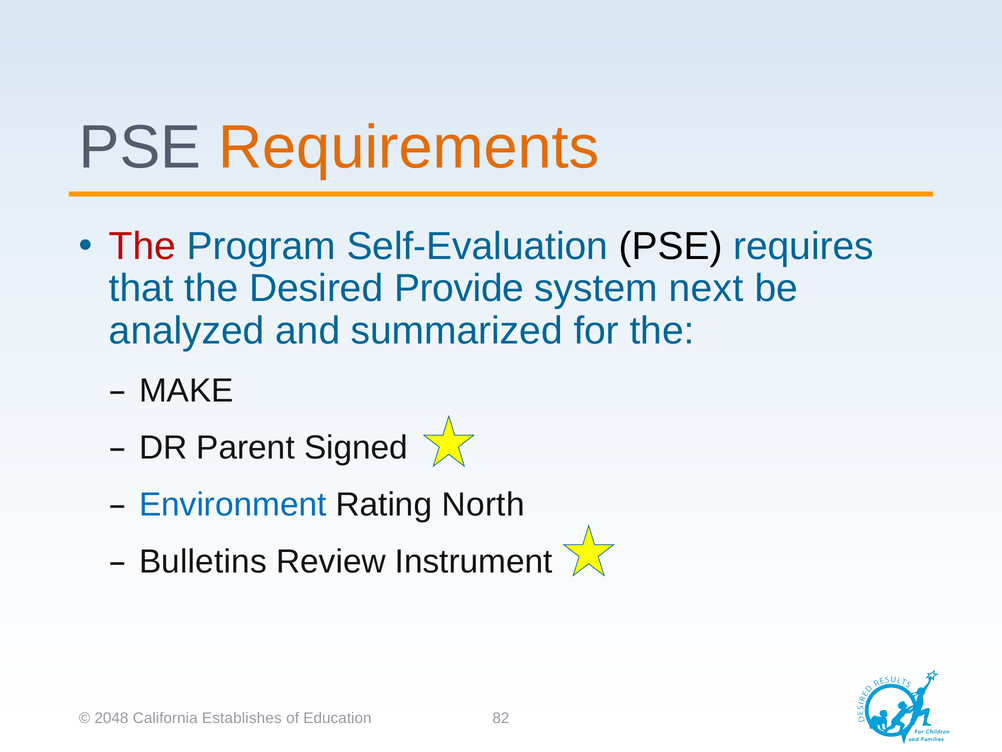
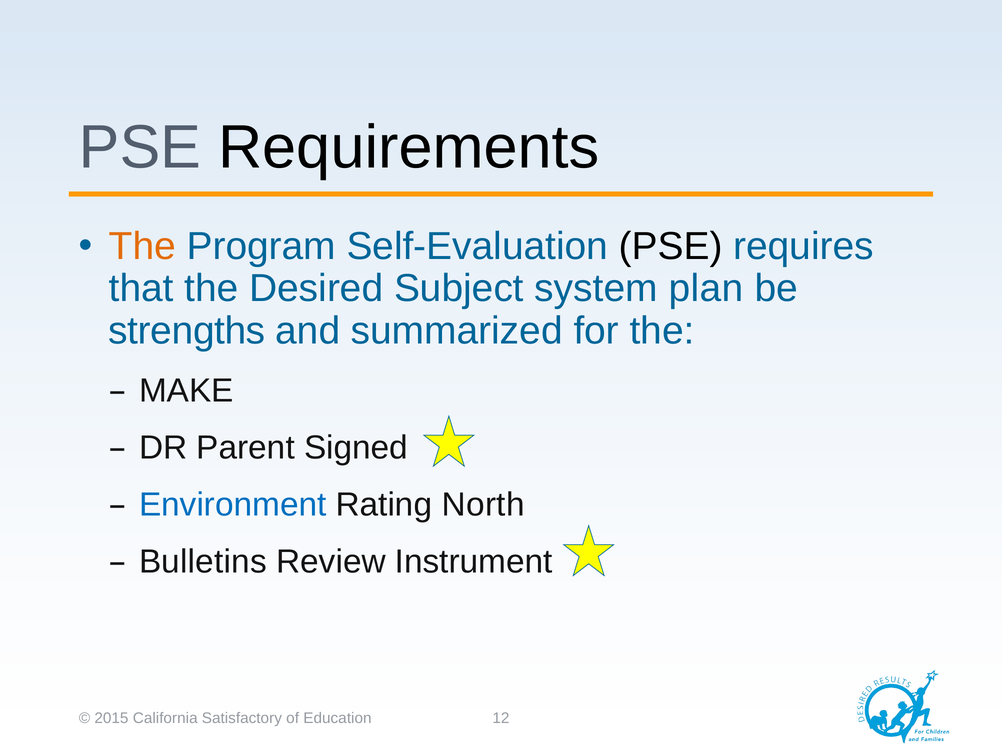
Requirements colour: orange -> black
The at (142, 246) colour: red -> orange
Provide: Provide -> Subject
next: next -> plan
analyzed: analyzed -> strengths
2048: 2048 -> 2015
Establishes: Establishes -> Satisfactory
82: 82 -> 12
